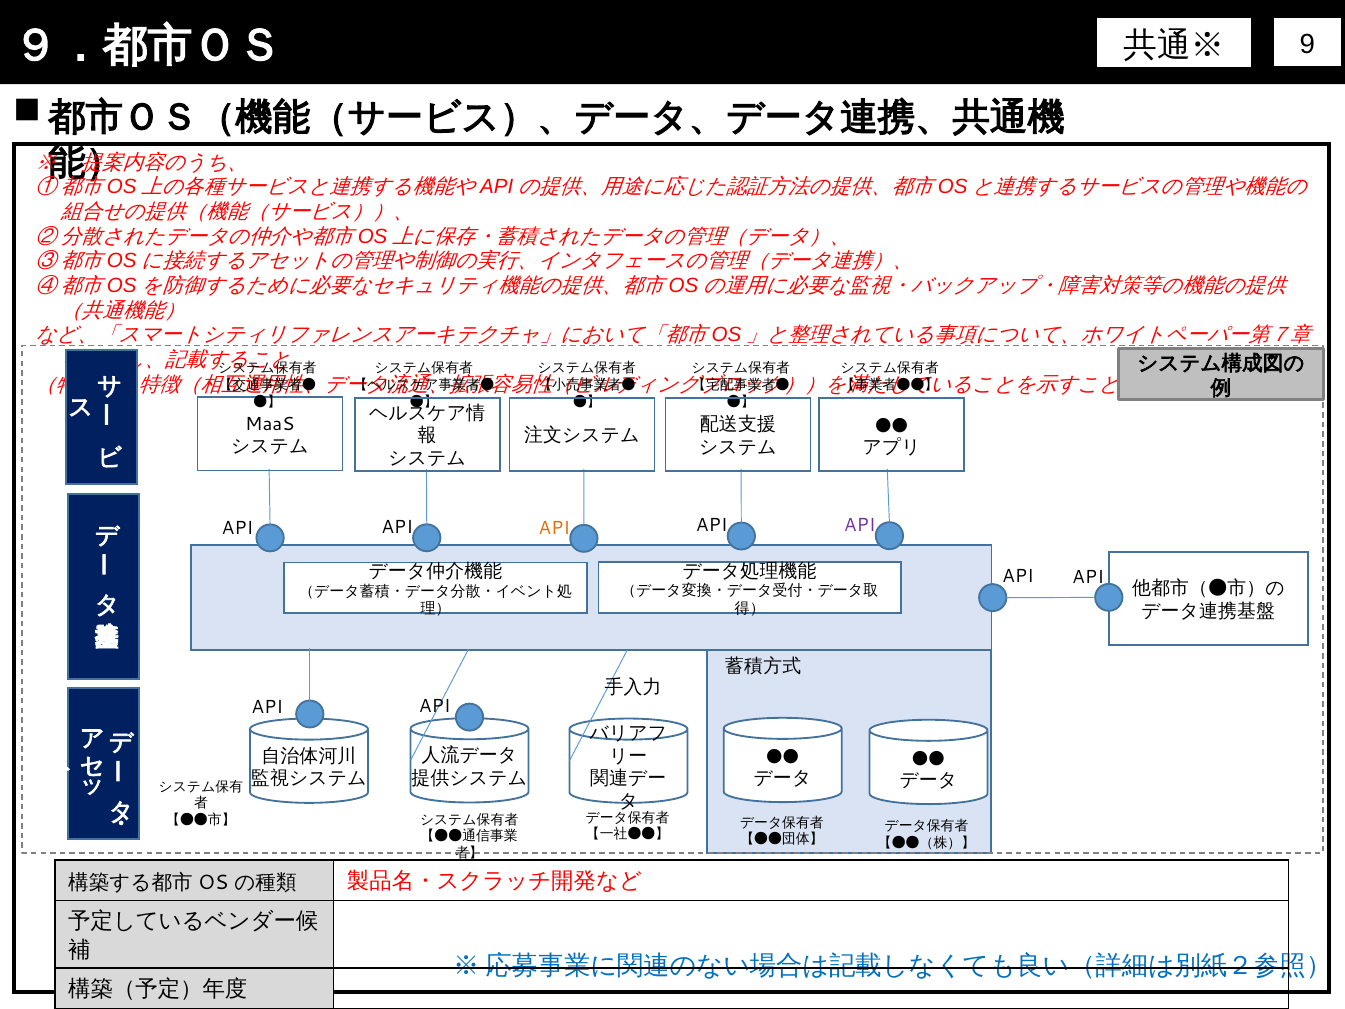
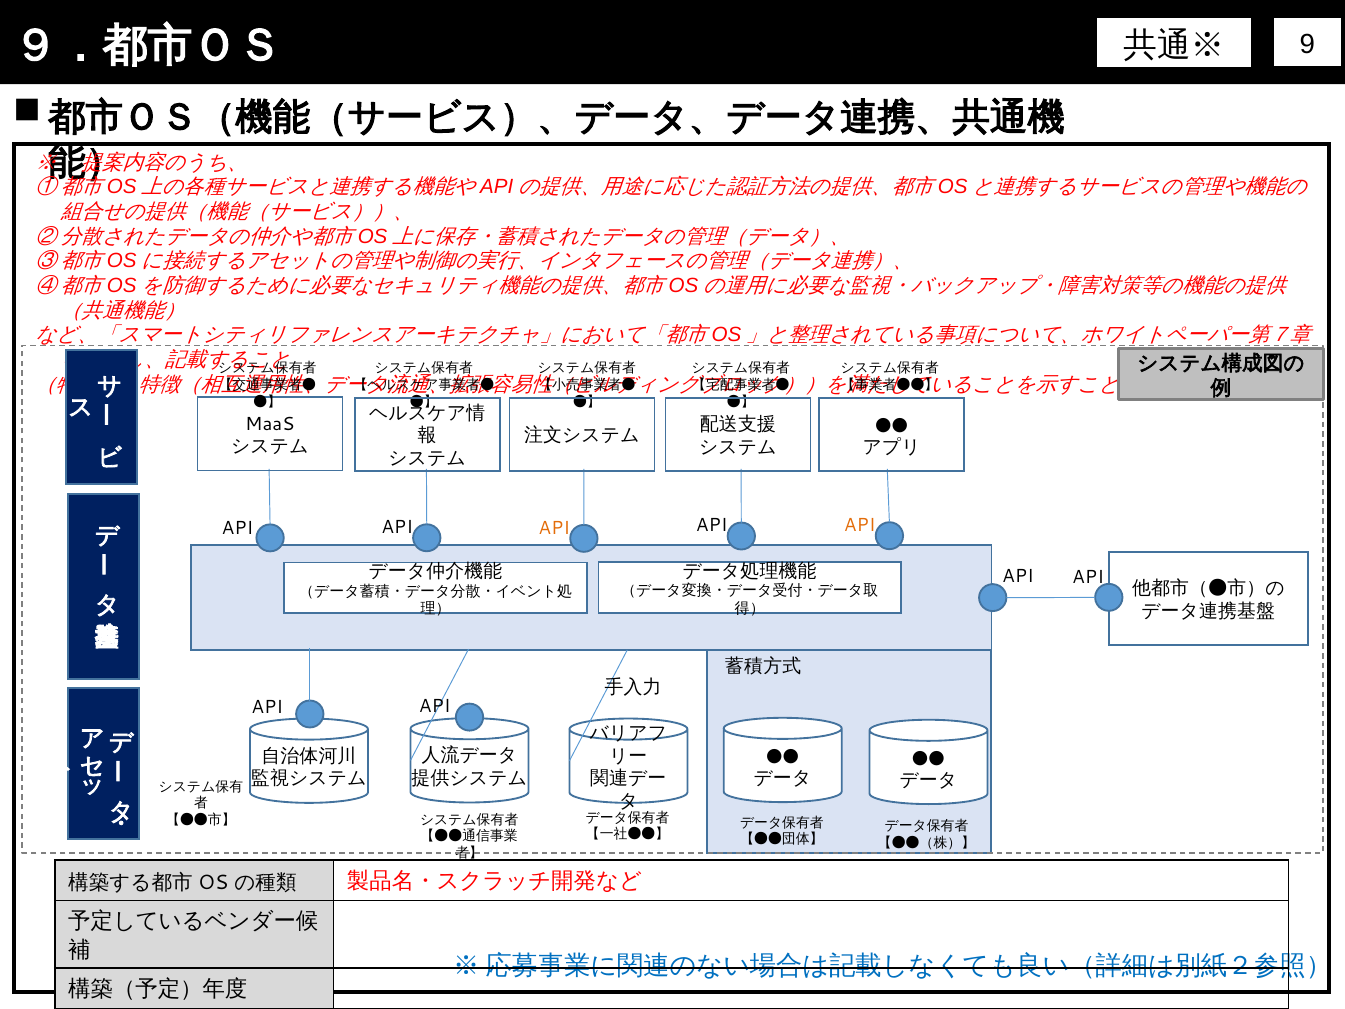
API at (860, 525) colour: purple -> orange
